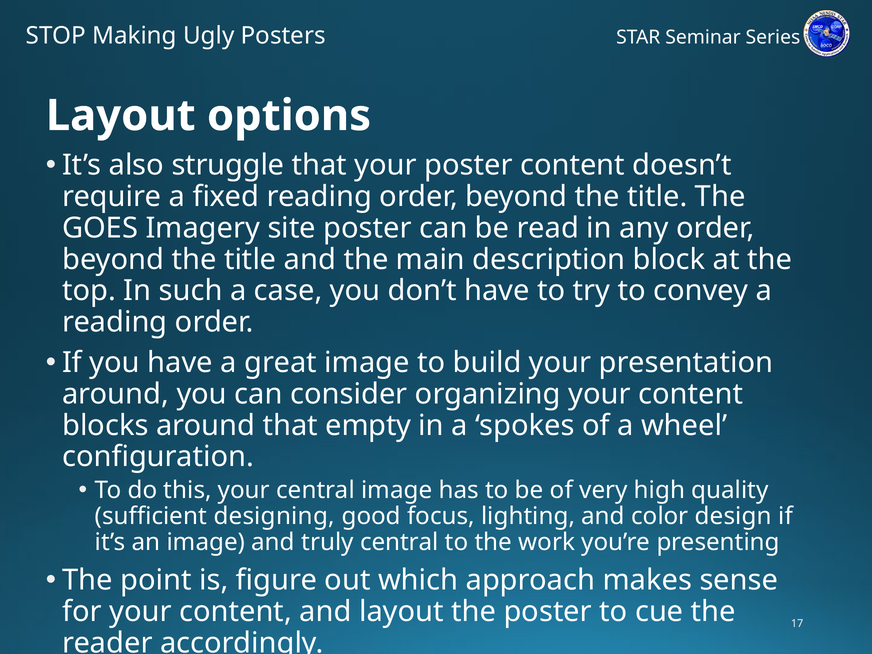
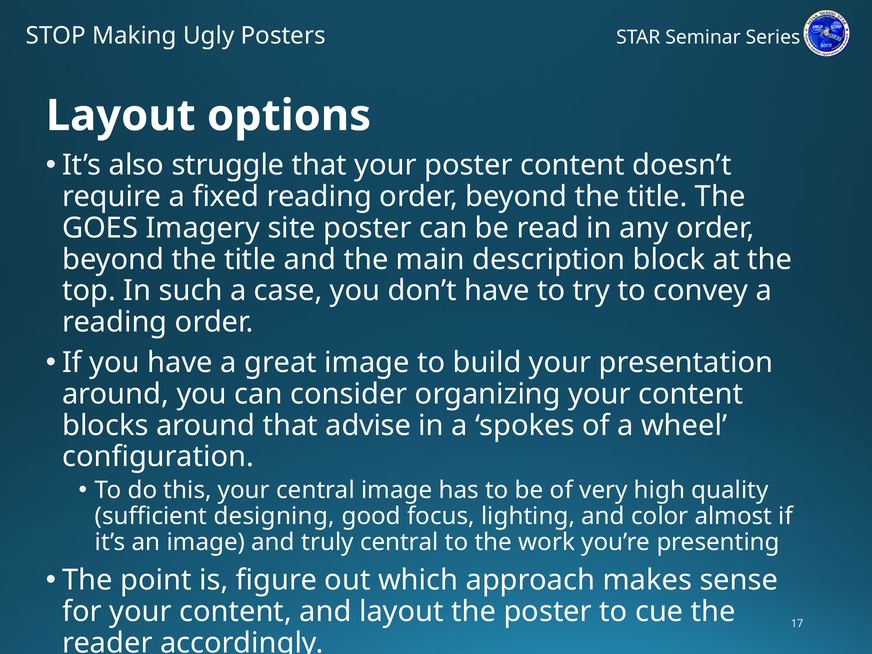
empty: empty -> advise
design: design -> almost
